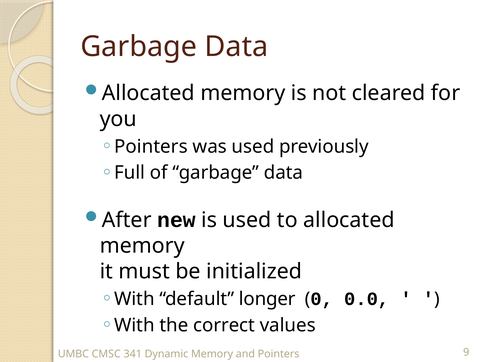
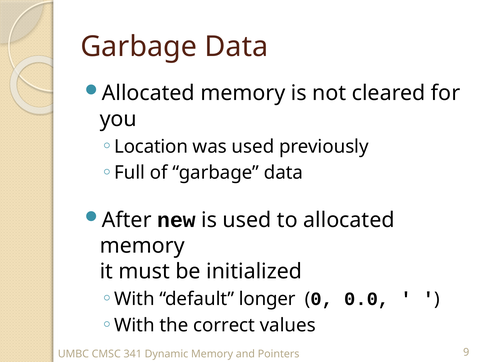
Pointers at (151, 146): Pointers -> Location
